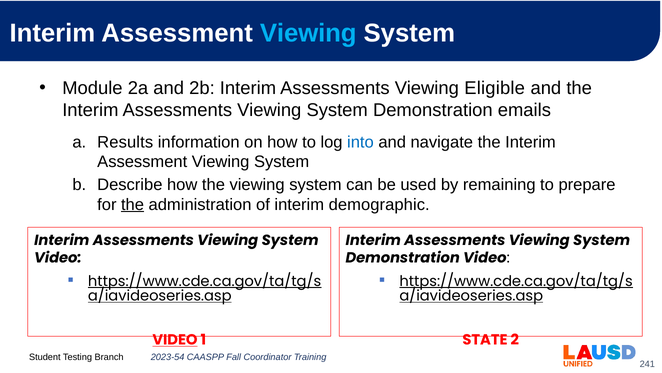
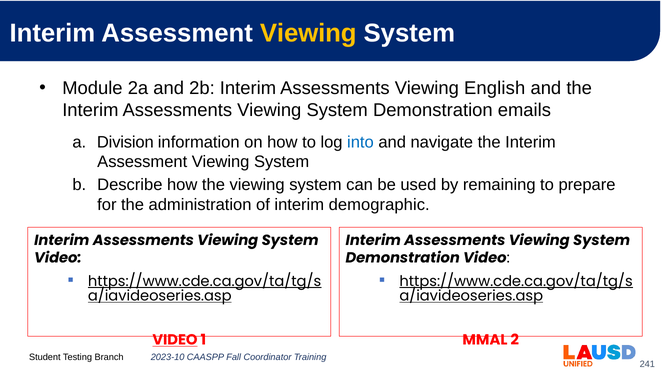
Viewing at (308, 33) colour: light blue -> yellow
Eligible: Eligible -> English
Results: Results -> Division
the at (133, 204) underline: present -> none
STATE: STATE -> MMAL
2023-54: 2023-54 -> 2023-10
